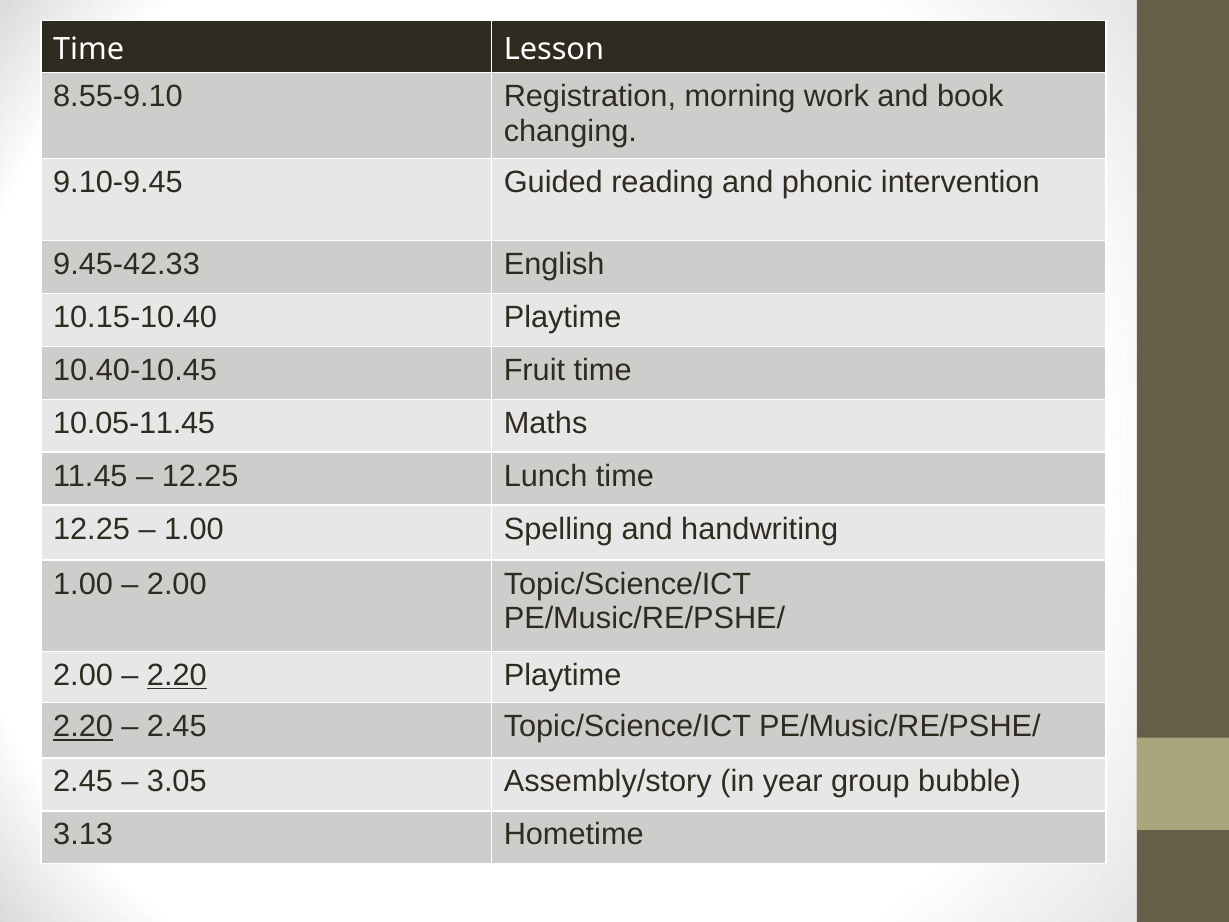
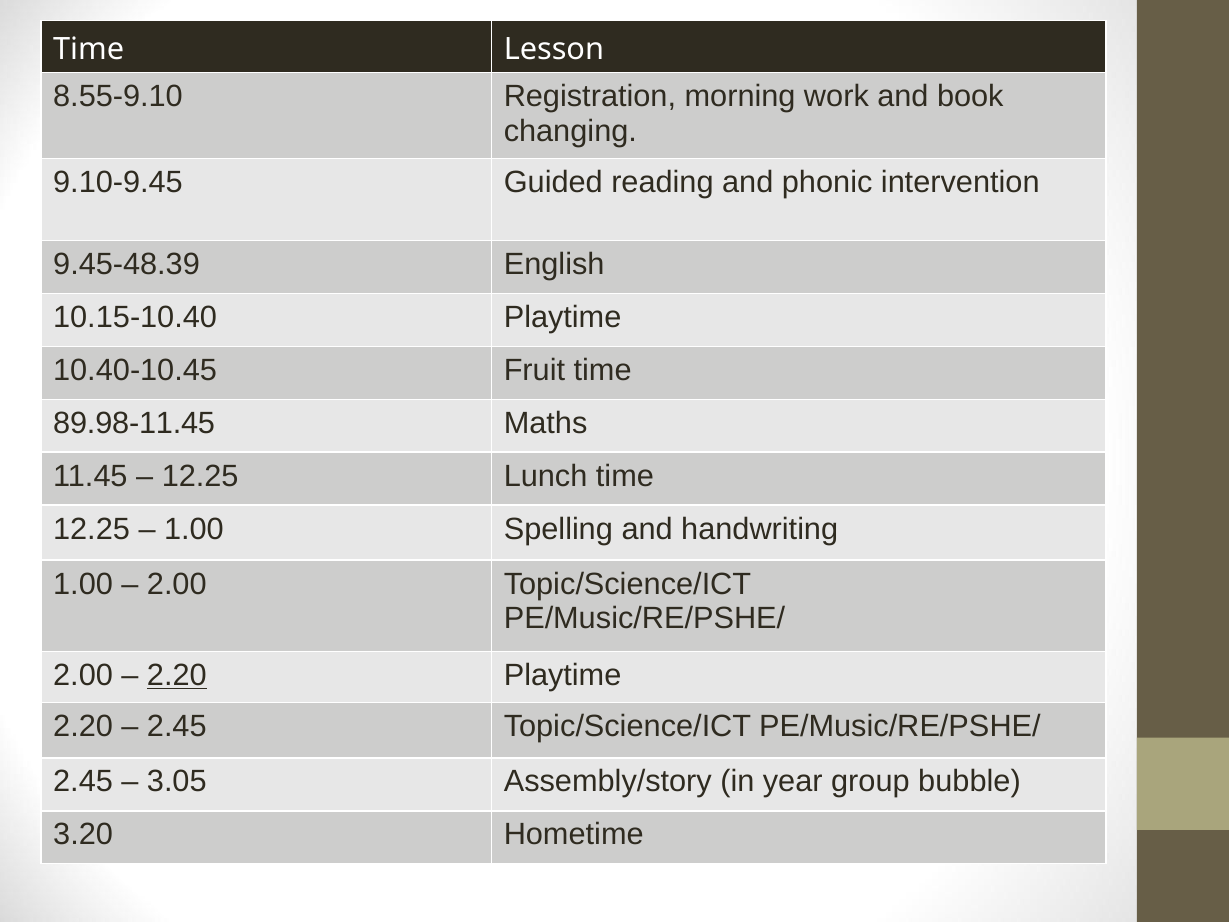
9.45-42.33: 9.45-42.33 -> 9.45-48.39
10.05-11.45: 10.05-11.45 -> 89.98-11.45
2.20 at (83, 726) underline: present -> none
3.13: 3.13 -> 3.20
